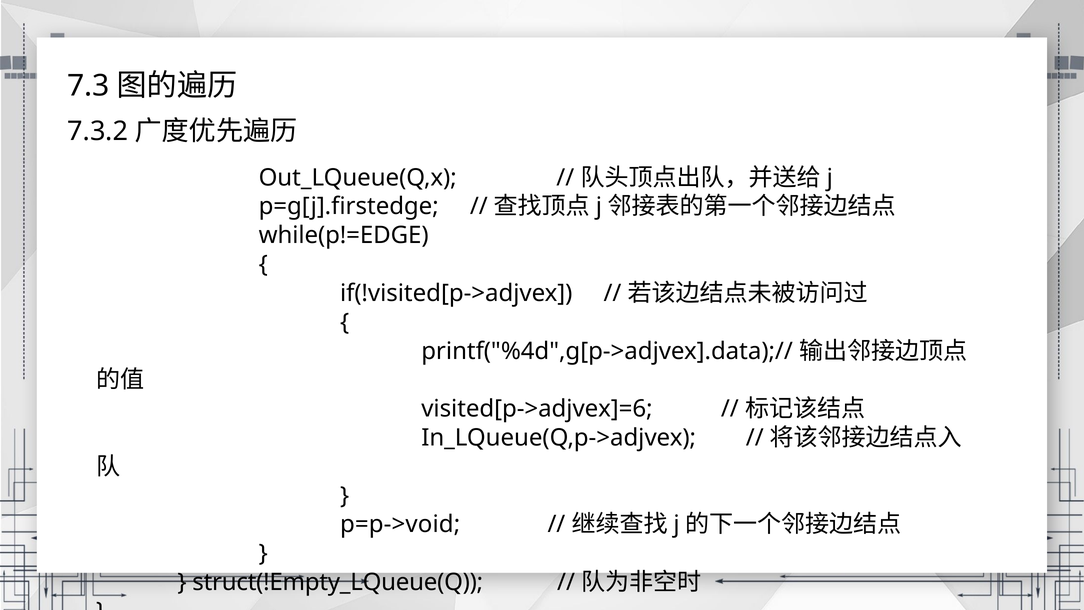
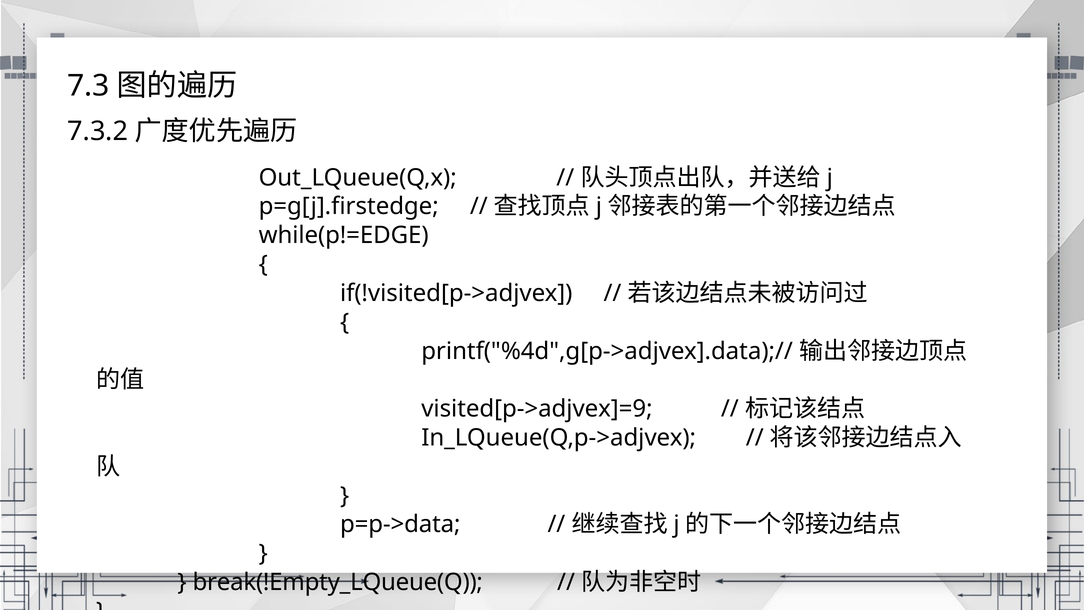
visited[p->adjvex]=6: visited[p->adjvex]=6 -> visited[p->adjvex]=9
p=p->void: p=p->void -> p=p->data
struct(!Empty_LQueue(Q: struct(!Empty_LQueue(Q -> break(!Empty_LQueue(Q
